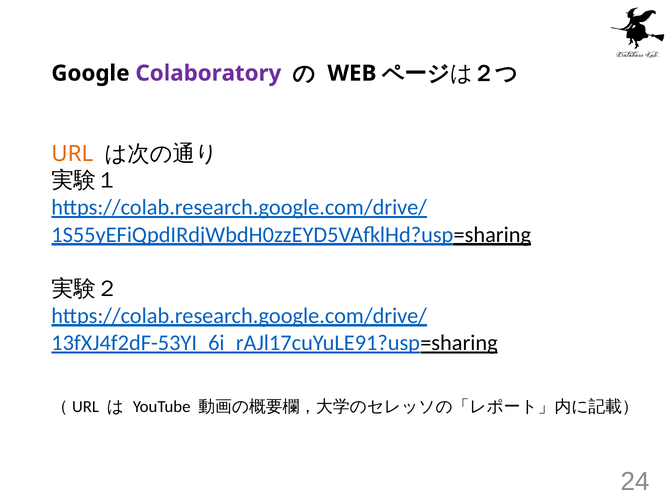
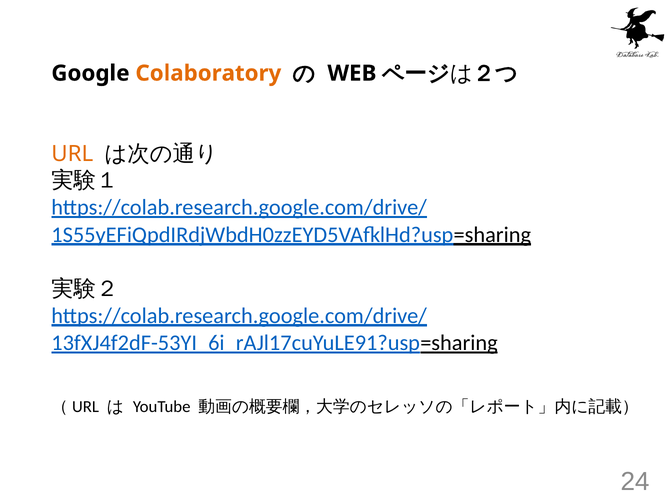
Colaboratory colour: purple -> orange
